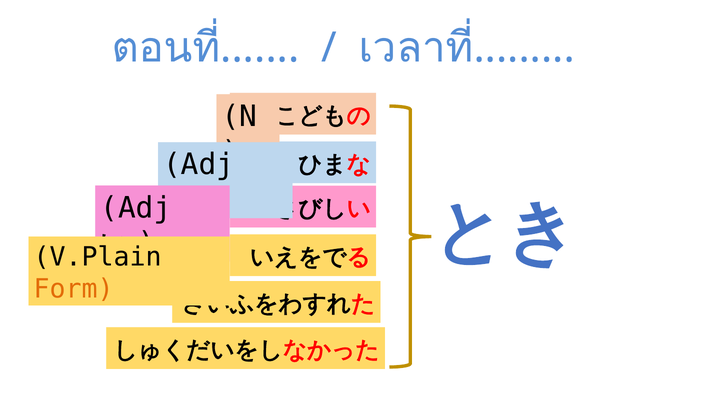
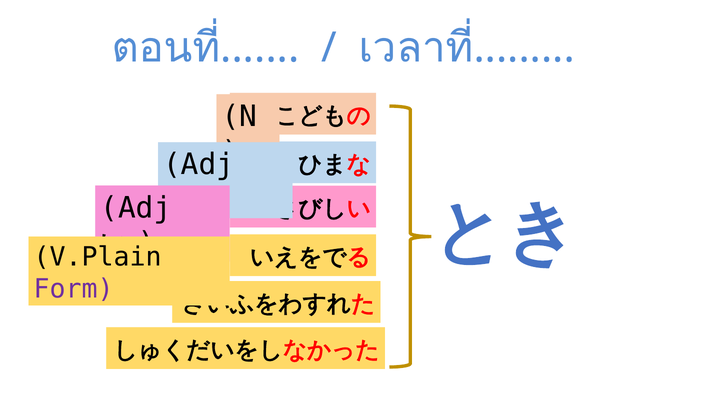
Form colour: orange -> purple
